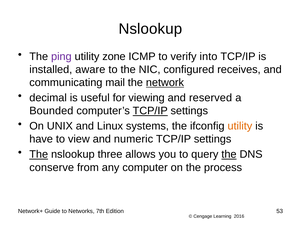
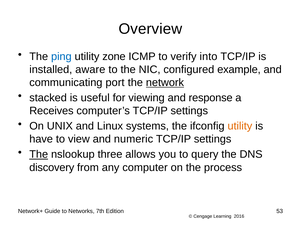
Nslookup at (150, 29): Nslookup -> Overview
ping colour: purple -> blue
receives: receives -> example
mail: mail -> port
decimal: decimal -> stacked
reserved: reserved -> response
Bounded: Bounded -> Receives
TCP/IP at (150, 111) underline: present -> none
the at (229, 154) underline: present -> none
conserve: conserve -> discovery
